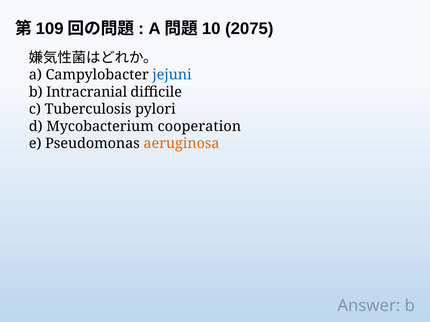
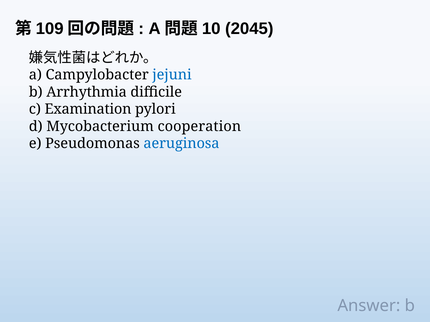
2075: 2075 -> 2045
Intracranial: Intracranial -> Arrhythmia
Tuberculosis: Tuberculosis -> Examination
aeruginosa colour: orange -> blue
